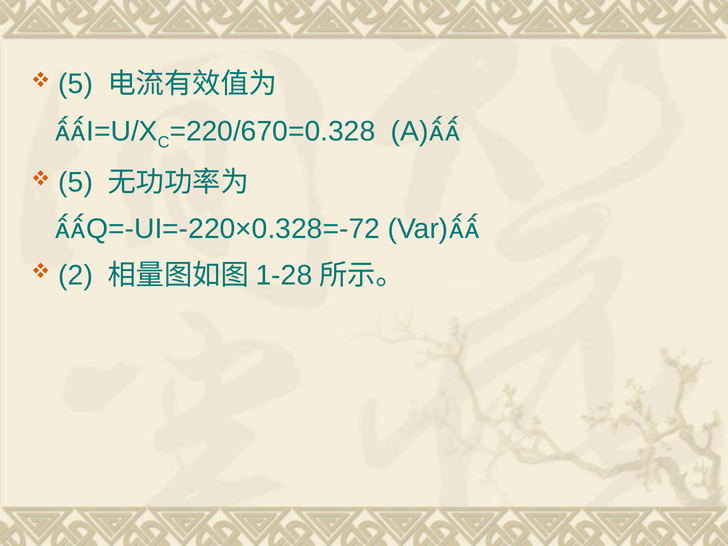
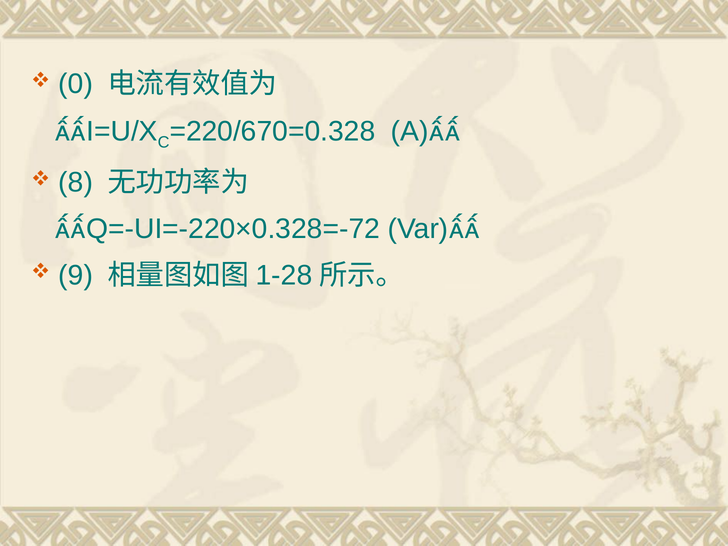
5 at (76, 84): 5 -> 0
5 at (76, 182): 5 -> 8
2: 2 -> 9
